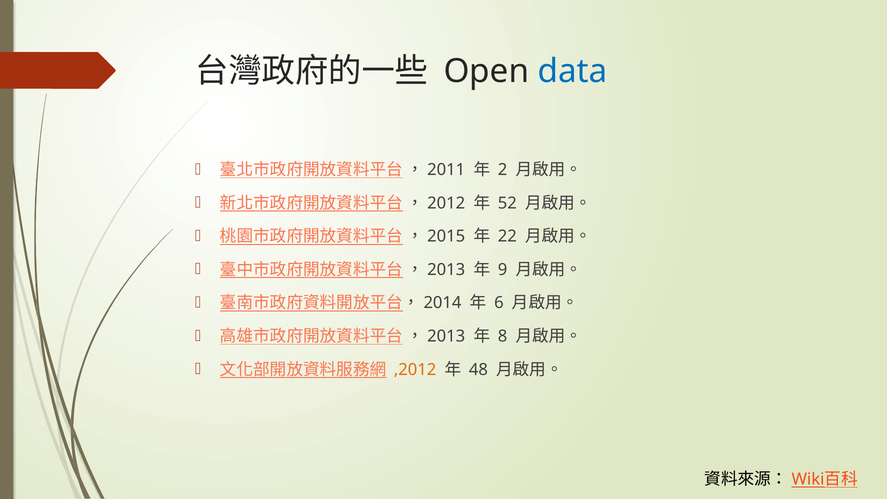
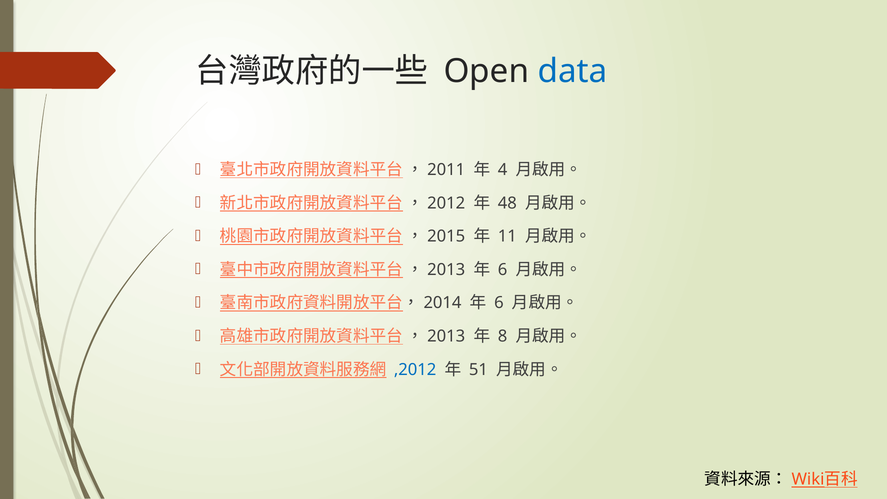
2: 2 -> 4
52: 52 -> 48
22: 22 -> 11
9 at (503, 270): 9 -> 6
,2012 colour: orange -> blue
48: 48 -> 51
